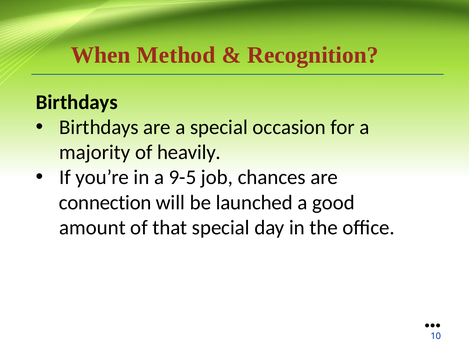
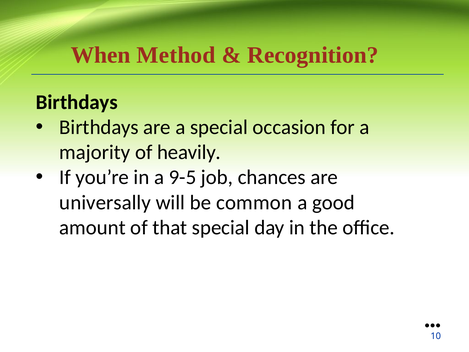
connection: connection -> universally
launched: launched -> common
